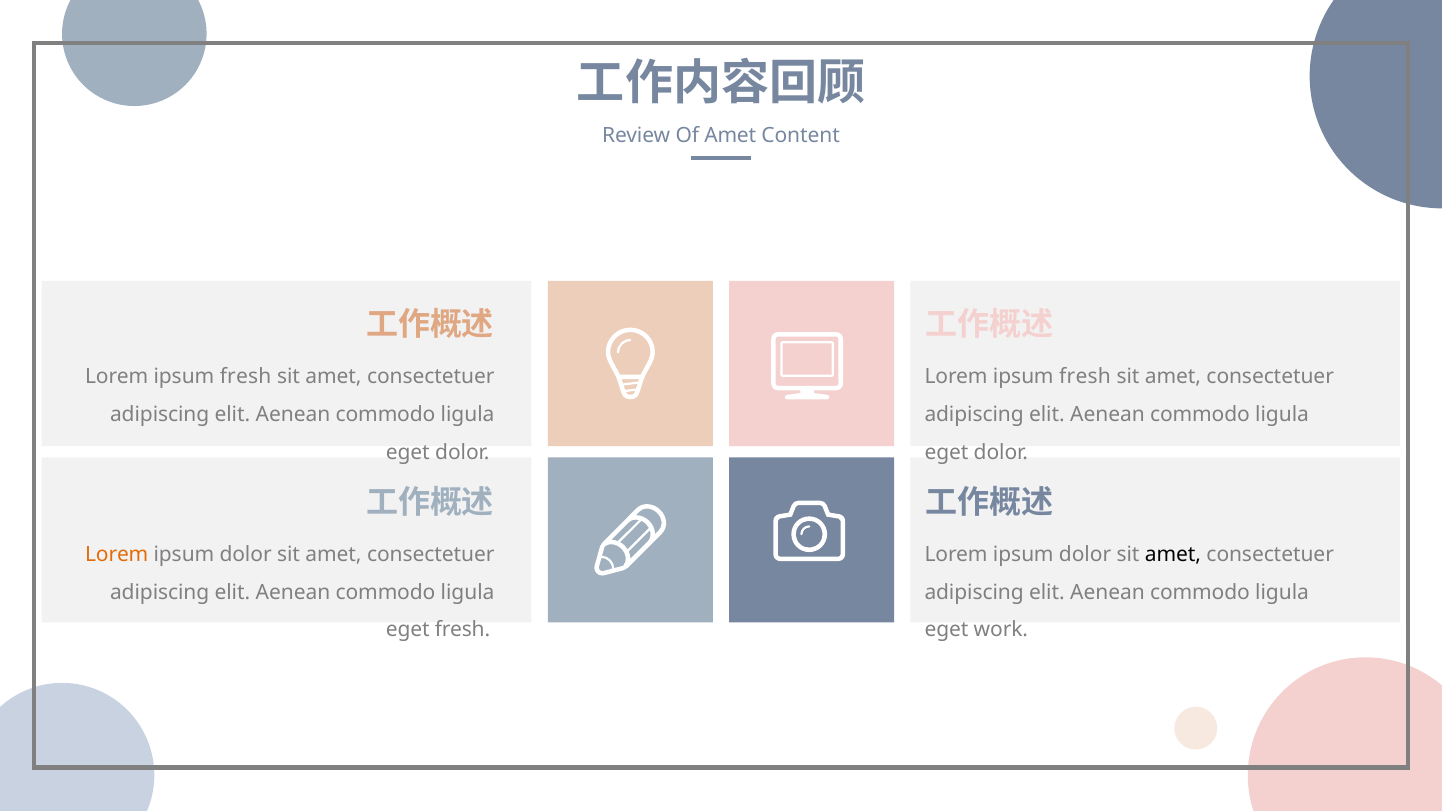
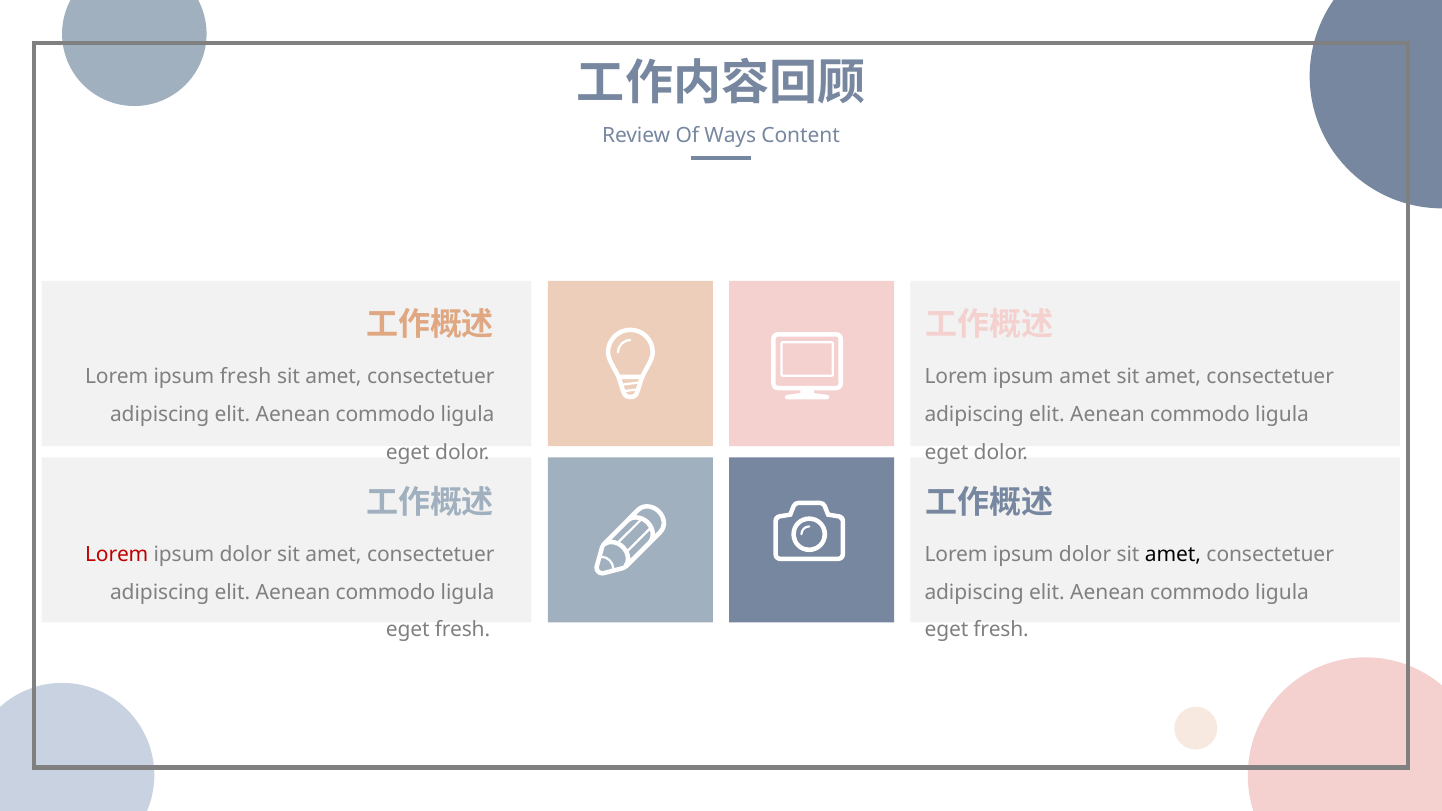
Of Amet: Amet -> Ways
fresh at (1085, 377): fresh -> amet
Lorem at (117, 555) colour: orange -> red
work at (1001, 630): work -> fresh
